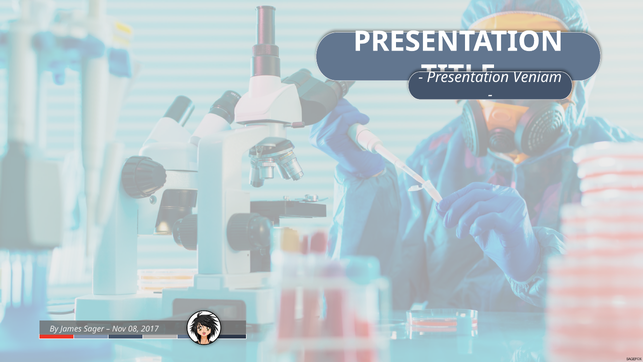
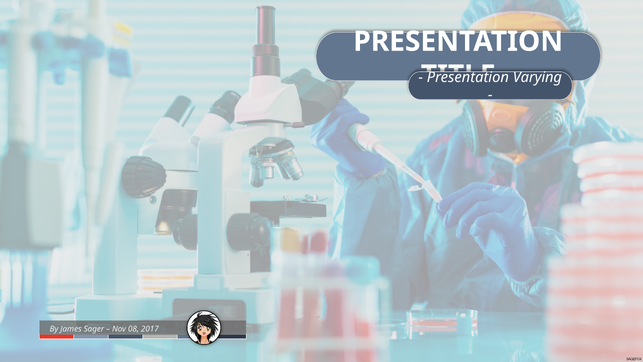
Veniam: Veniam -> Varying
